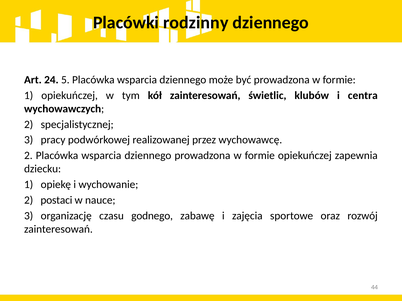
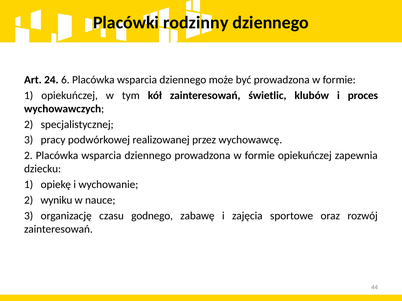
5: 5 -> 6
centra: centra -> proces
postaci: postaci -> wyniku
